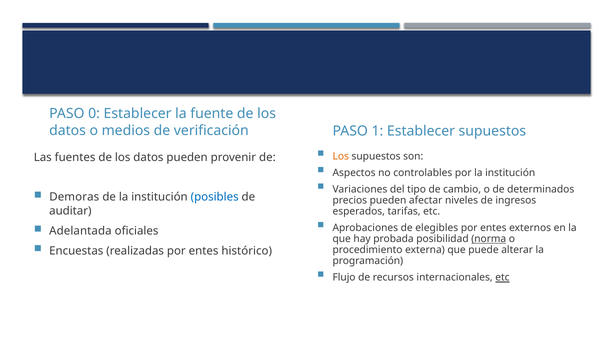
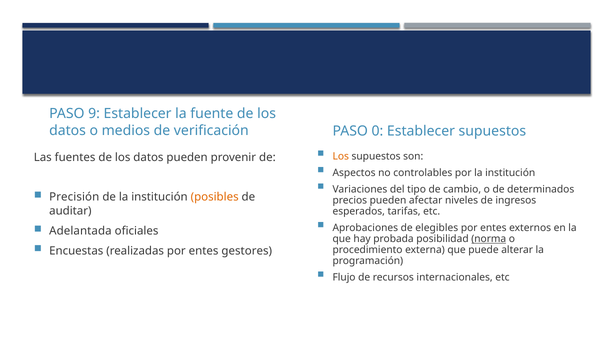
0: 0 -> 9
1: 1 -> 0
Demoras: Demoras -> Precisión
posibles colour: blue -> orange
histórico: histórico -> gestores
etc at (502, 277) underline: present -> none
